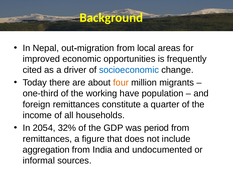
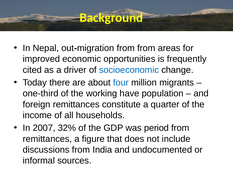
from local: local -> from
four colour: orange -> blue
2054: 2054 -> 2007
aggregation: aggregation -> discussions
